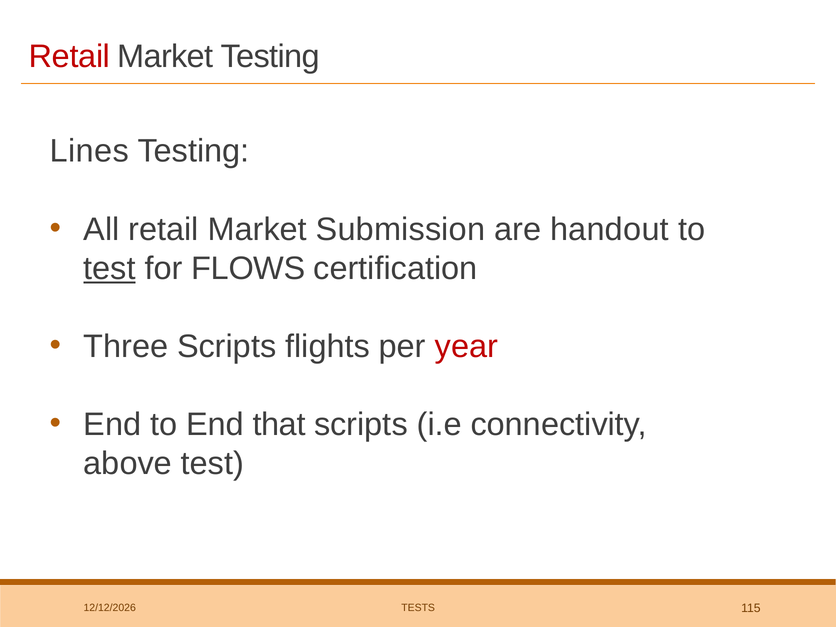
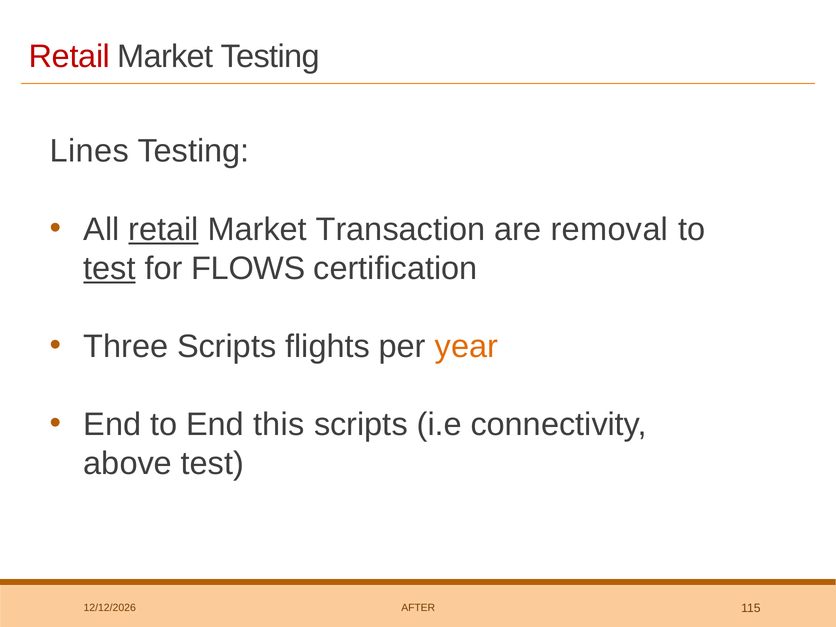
retail at (164, 229) underline: none -> present
Submission: Submission -> Transaction
handout: handout -> removal
year colour: red -> orange
that: that -> this
TESTS: TESTS -> AFTER
